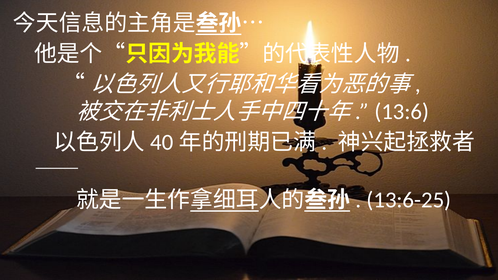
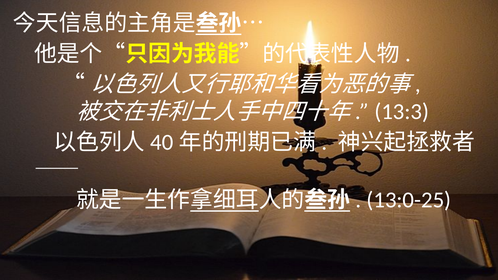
13:6: 13:6 -> 13:3
13:6-25: 13:6-25 -> 13:0-25
